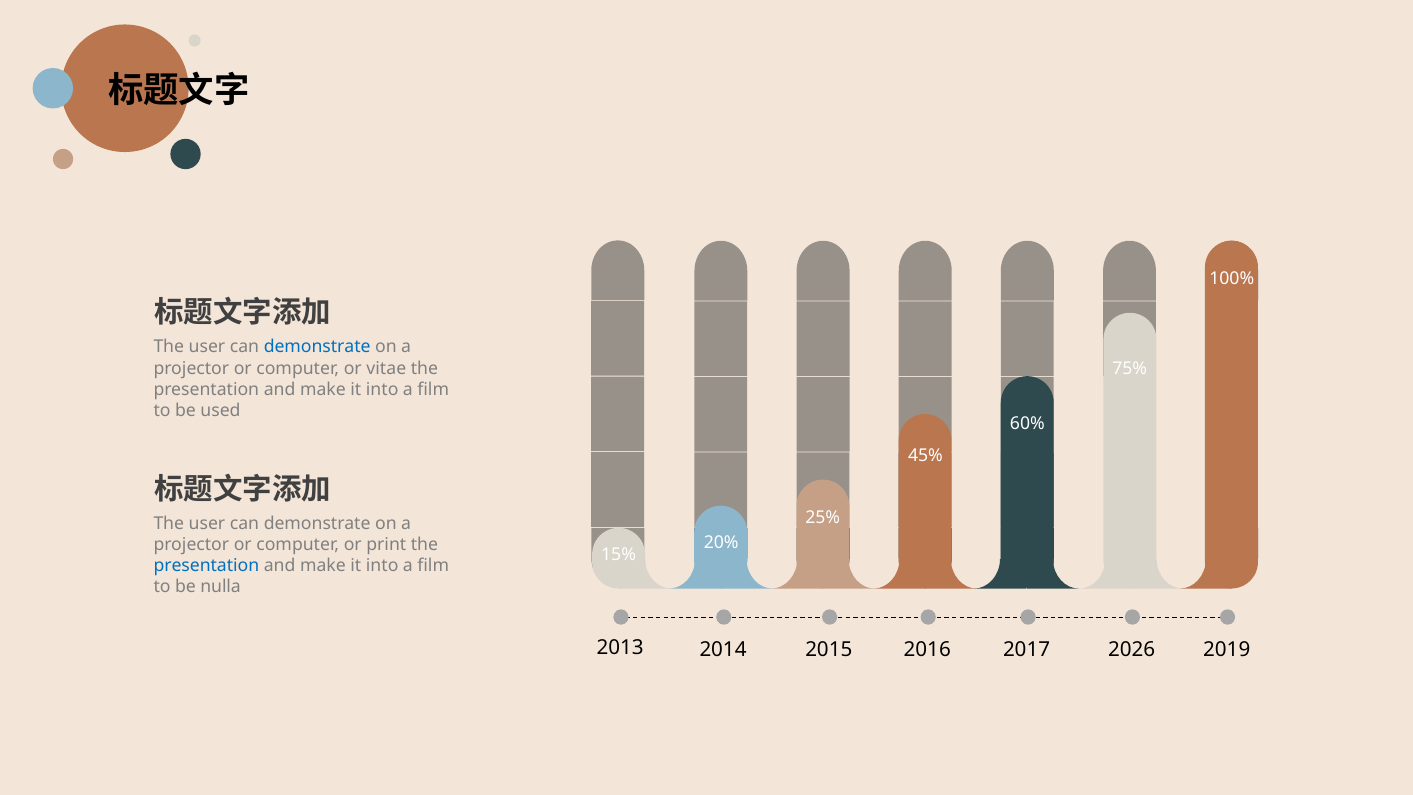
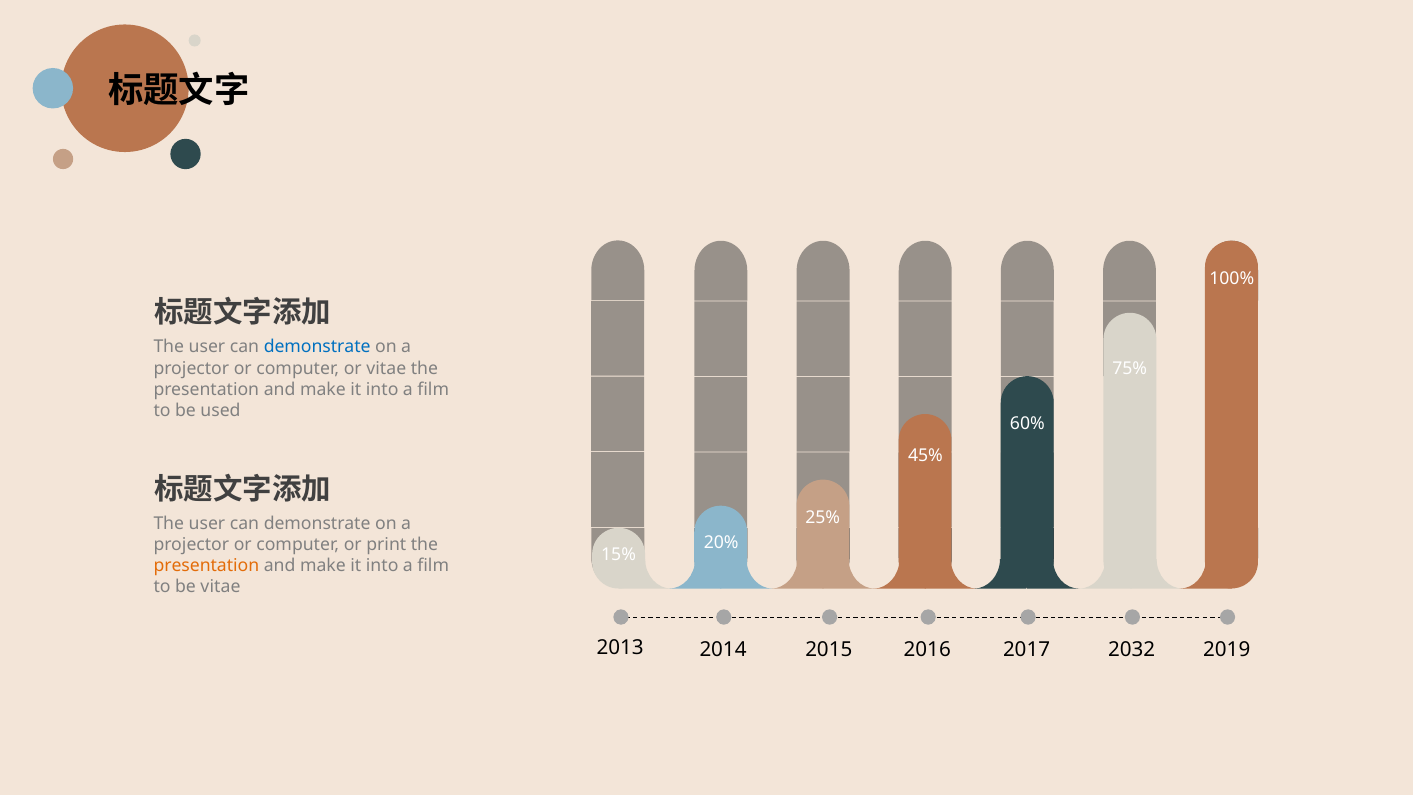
presentation at (206, 566) colour: blue -> orange
be nulla: nulla -> vitae
2026: 2026 -> 2032
